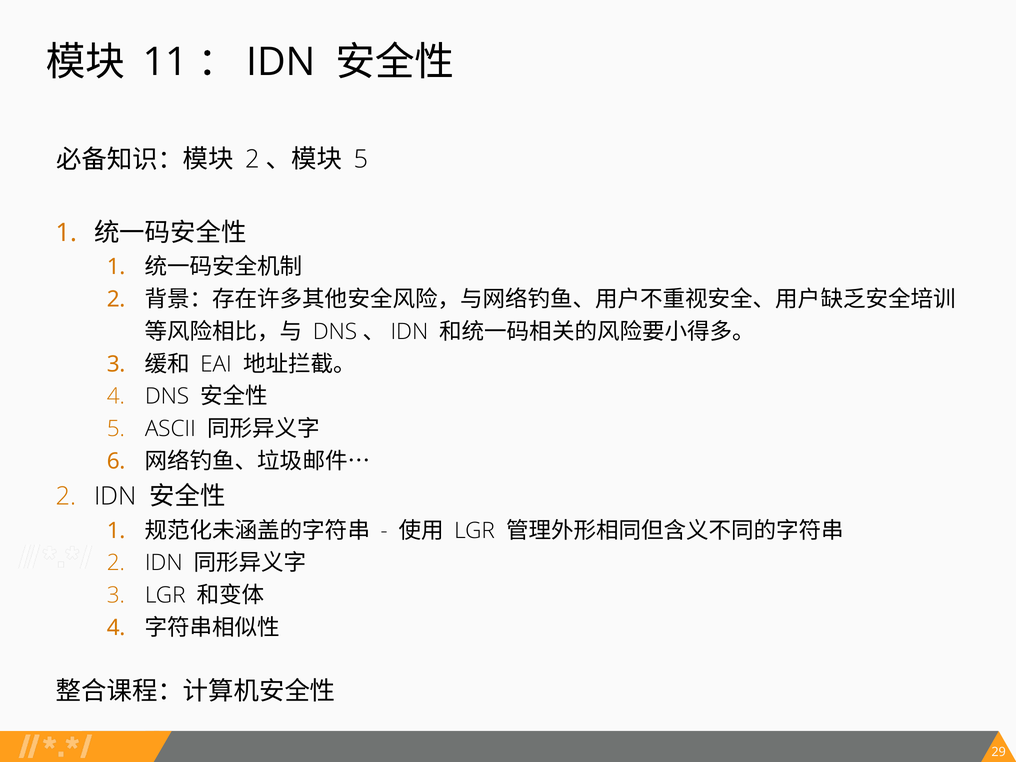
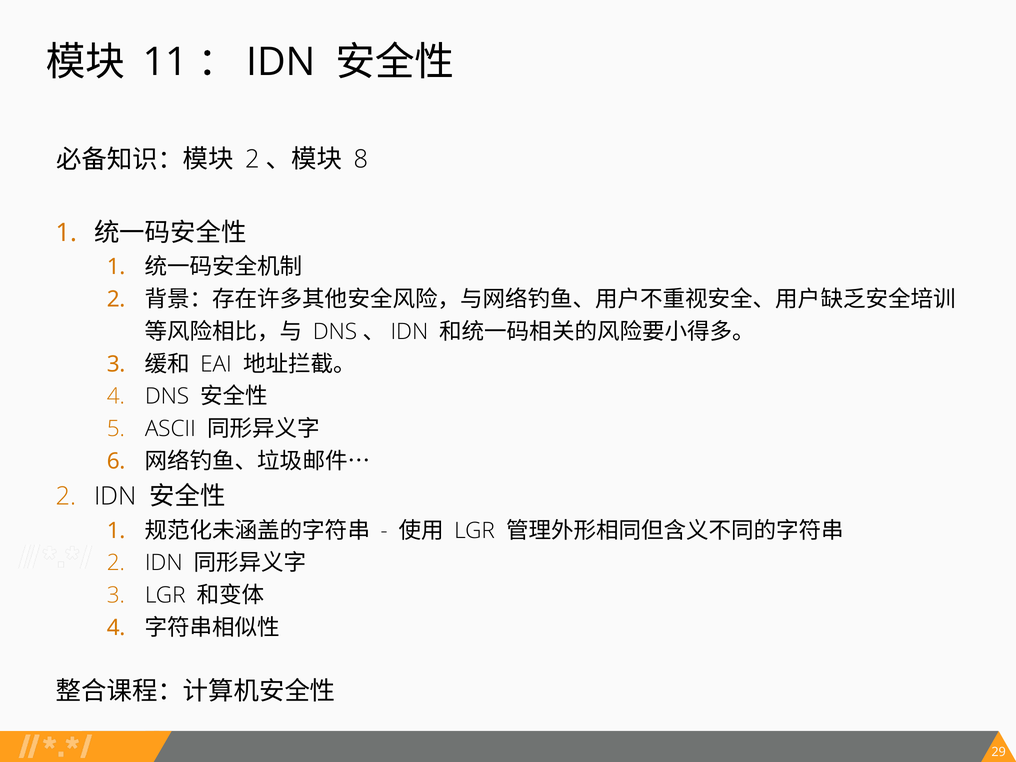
5 at (361, 160): 5 -> 8
